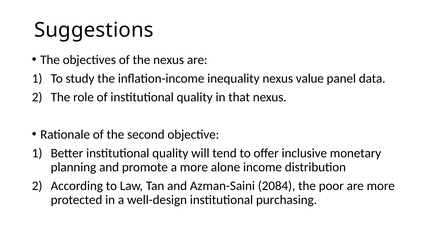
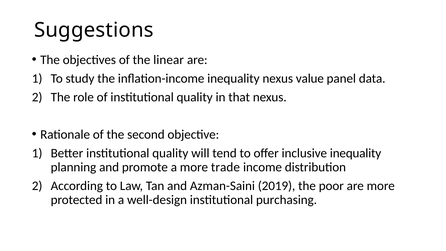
the nexus: nexus -> linear
inclusive monetary: monetary -> inequality
alone: alone -> trade
2084: 2084 -> 2019
